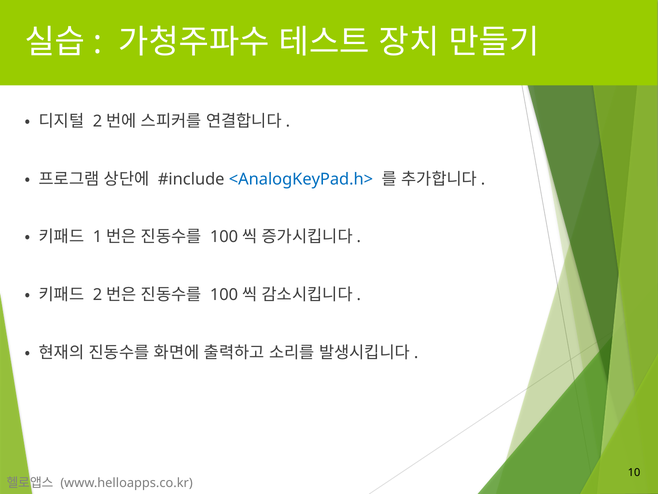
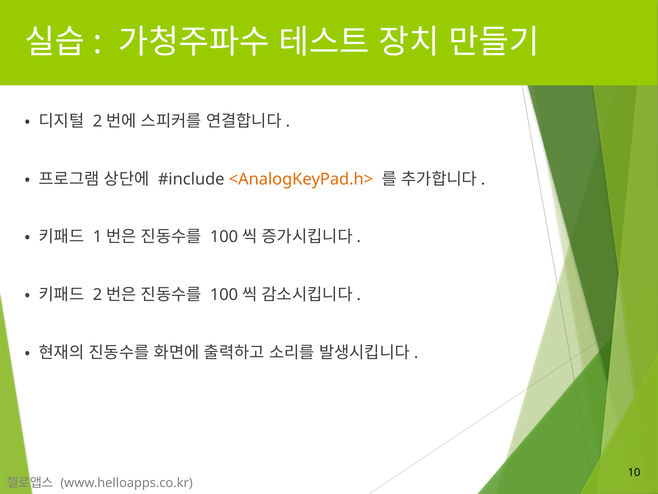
<AnalogKeyPad.h> colour: blue -> orange
